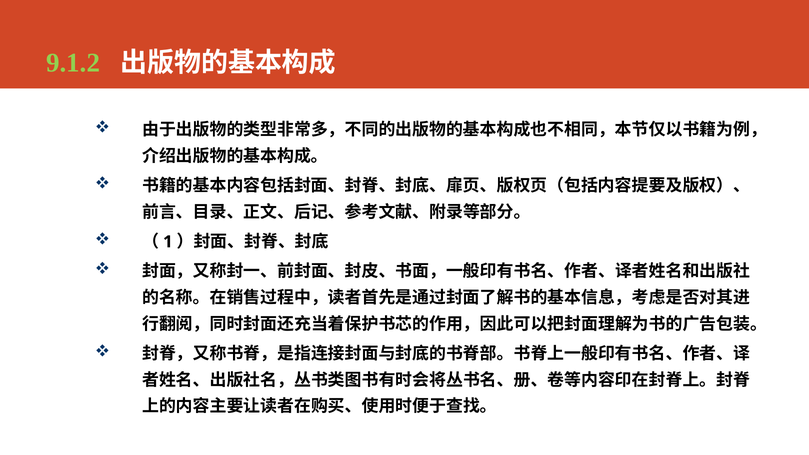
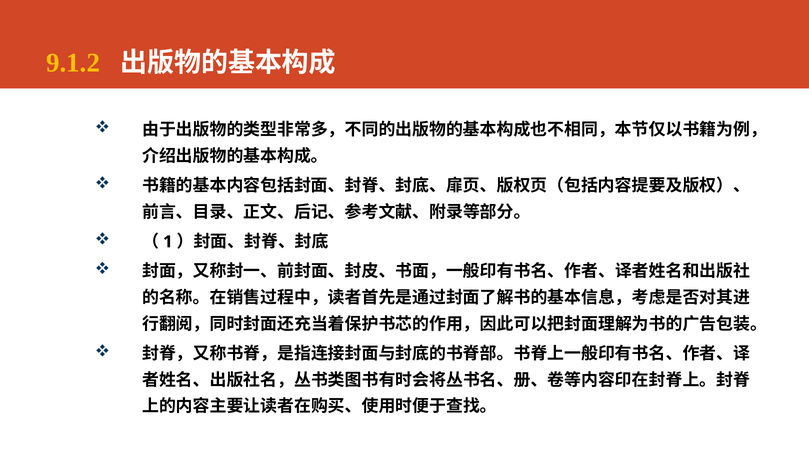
9.1.2 colour: light green -> yellow
